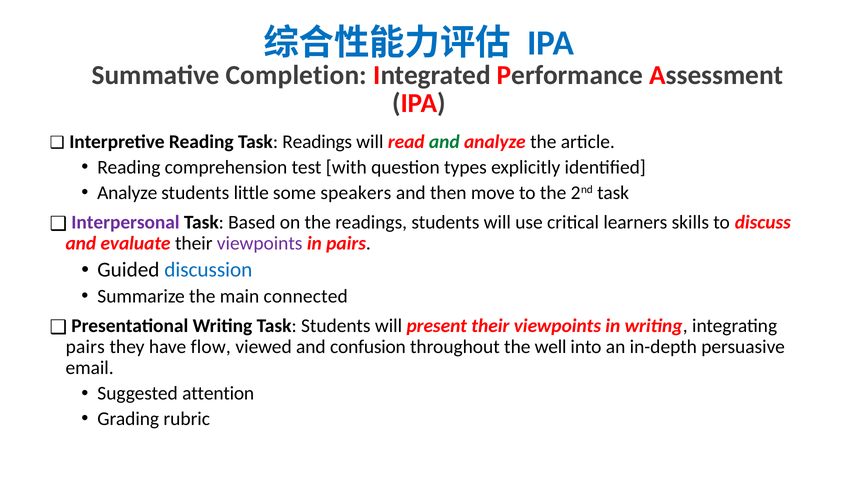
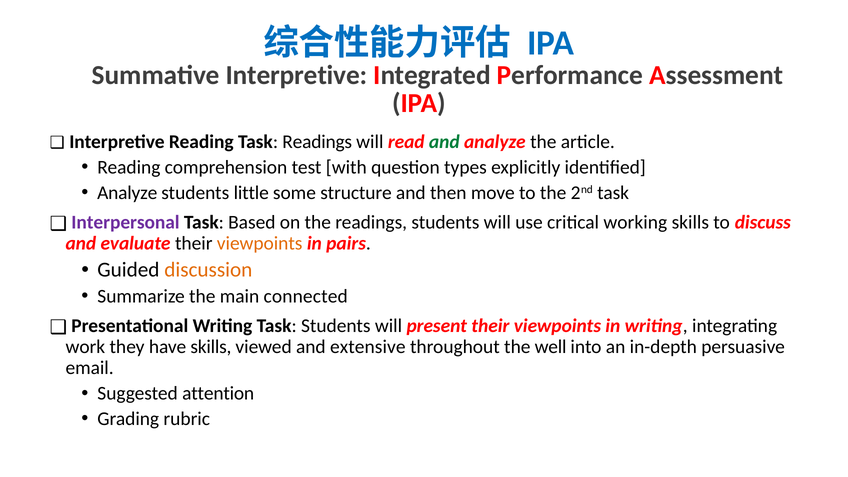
Summative Completion: Completion -> Interpretive
speakers: speakers -> structure
learners: learners -> working
viewpoints at (260, 244) colour: purple -> orange
discussion colour: blue -> orange
pairs at (85, 347): pairs -> work
have flow: flow -> skills
confusion: confusion -> extensive
